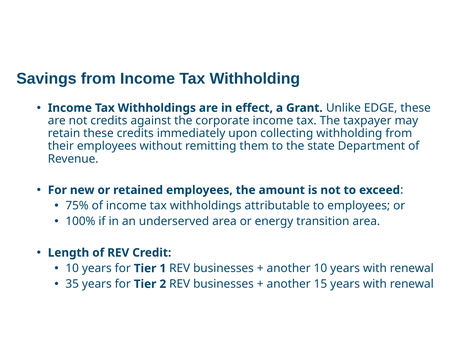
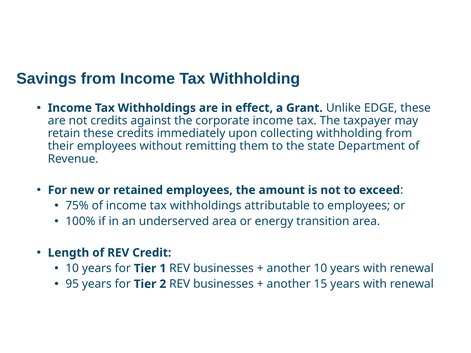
35: 35 -> 95
